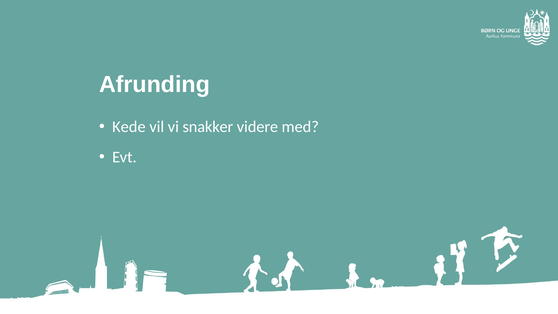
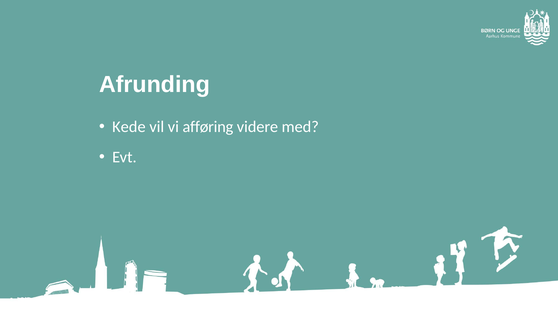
snakker: snakker -> afføring
